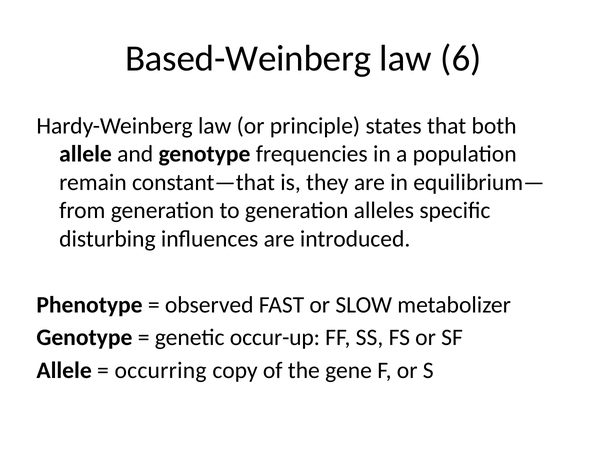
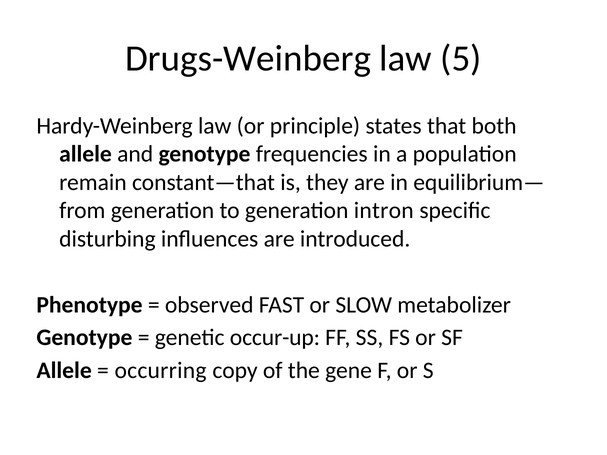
Based-Weinberg: Based-Weinberg -> Drugs-Weinberg
6: 6 -> 5
alleles: alleles -> intron
